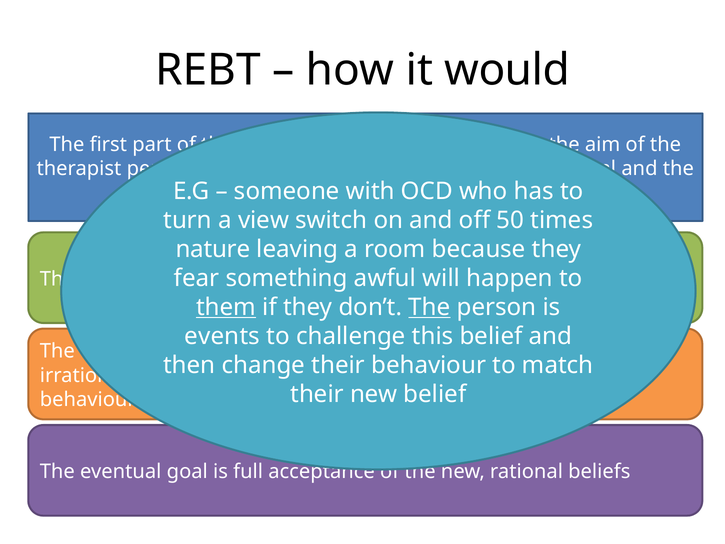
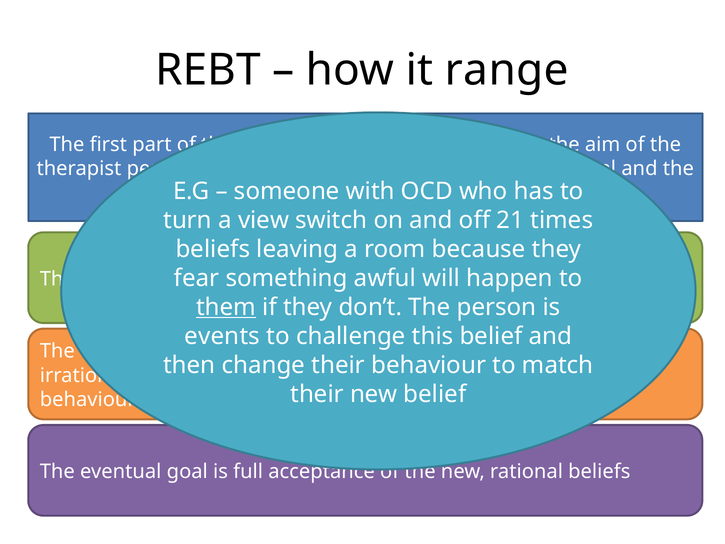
would: would -> range
50: 50 -> 21
nature at (213, 249): nature -> beliefs
The at (429, 307) underline: present -> none
